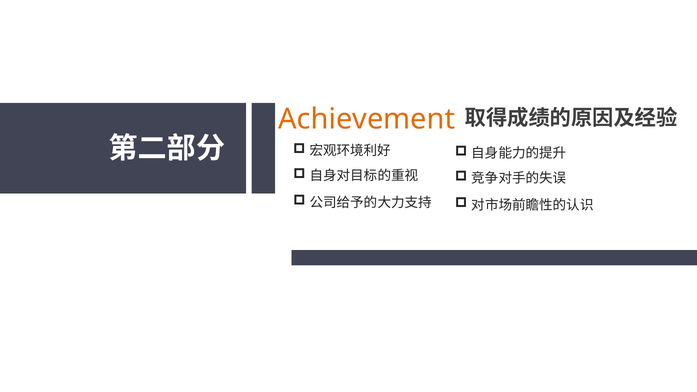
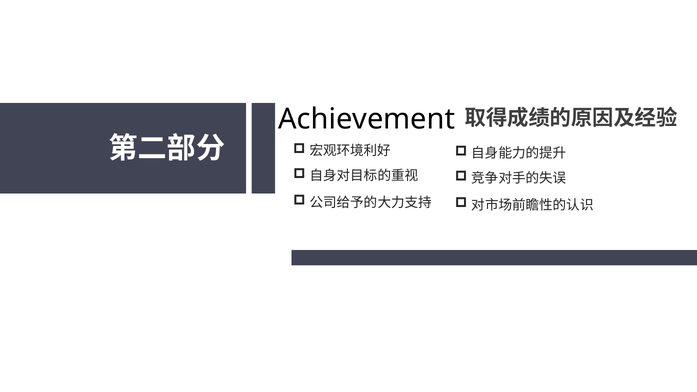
Achievement colour: orange -> black
